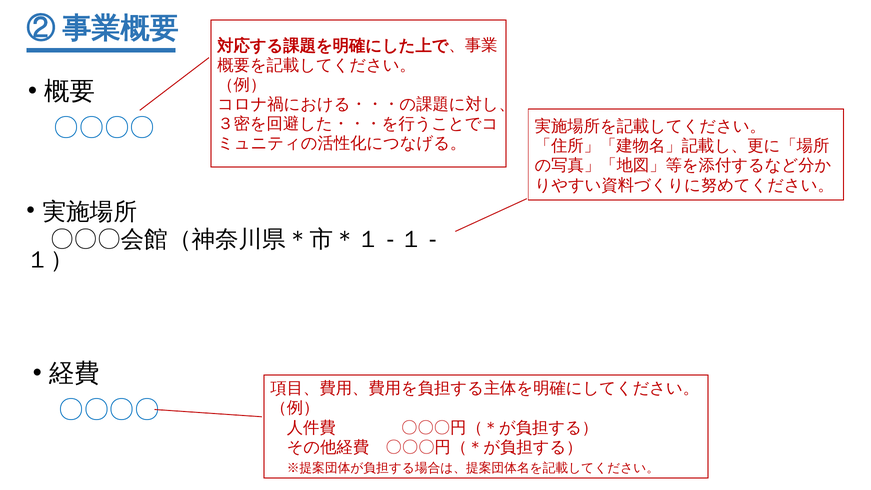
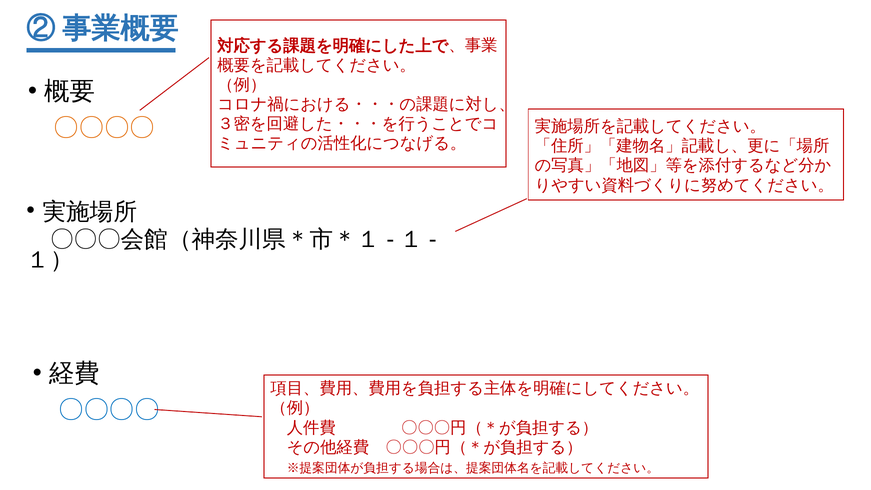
〇〇〇〇 at (104, 128) colour: blue -> orange
